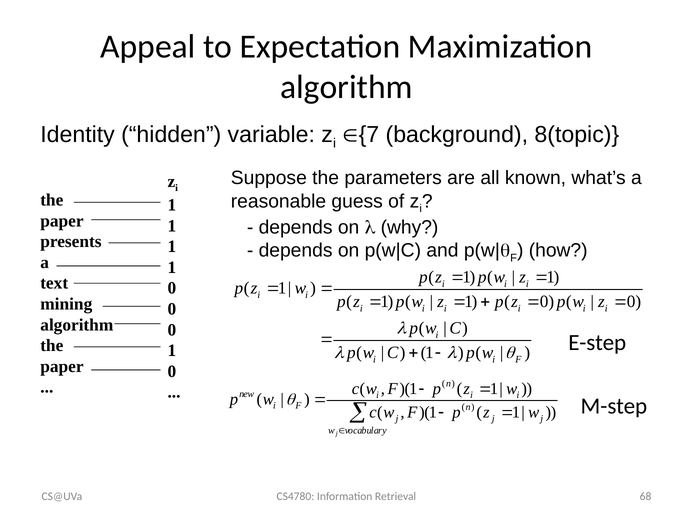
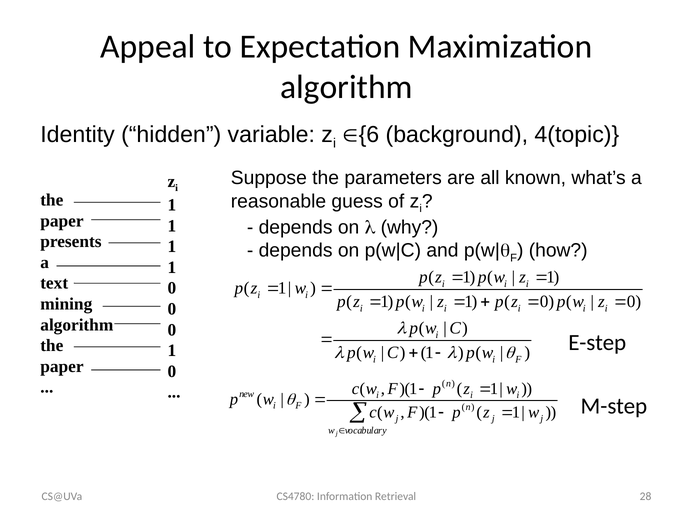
7: 7 -> 6
8(topic: 8(topic -> 4(topic
68: 68 -> 28
